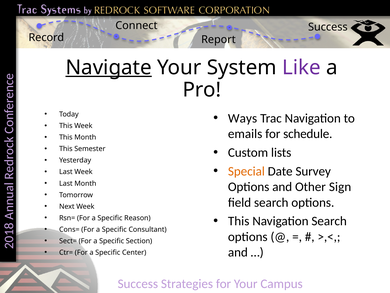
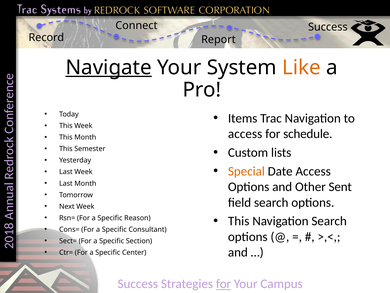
Like colour: purple -> orange
Ways: Ways -> Items
emails at (245, 134): emails -> access
Date Survey: Survey -> Access
Sign: Sign -> Sent
for at (224, 283) underline: none -> present
